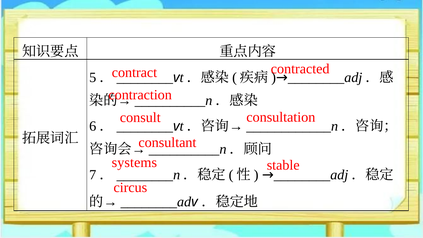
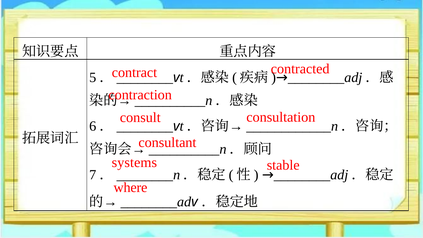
circus: circus -> where
